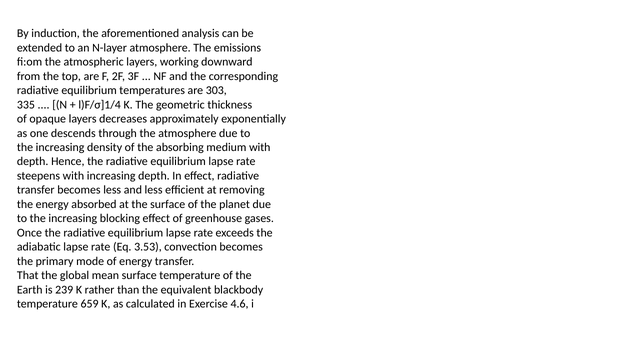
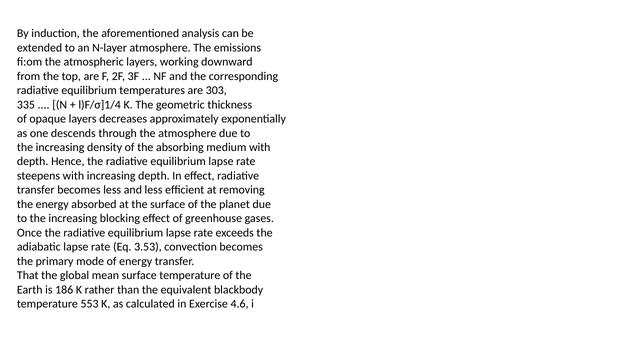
239: 239 -> 186
659: 659 -> 553
